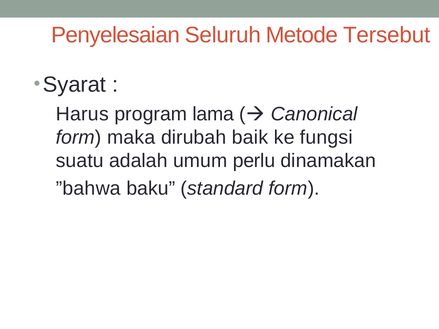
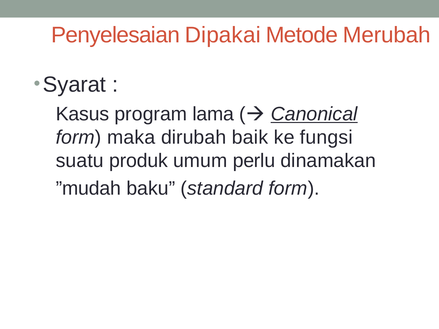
Seluruh: Seluruh -> Dipakai
Tersebut: Tersebut -> Merubah
Harus: Harus -> Kasus
Canonical underline: none -> present
adalah: adalah -> produk
”bahwa: ”bahwa -> ”mudah
